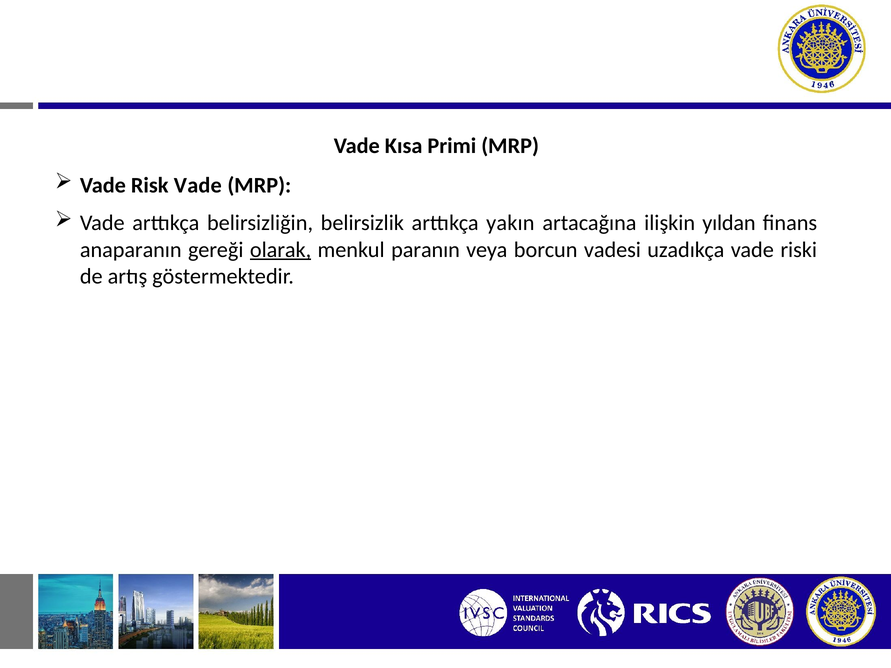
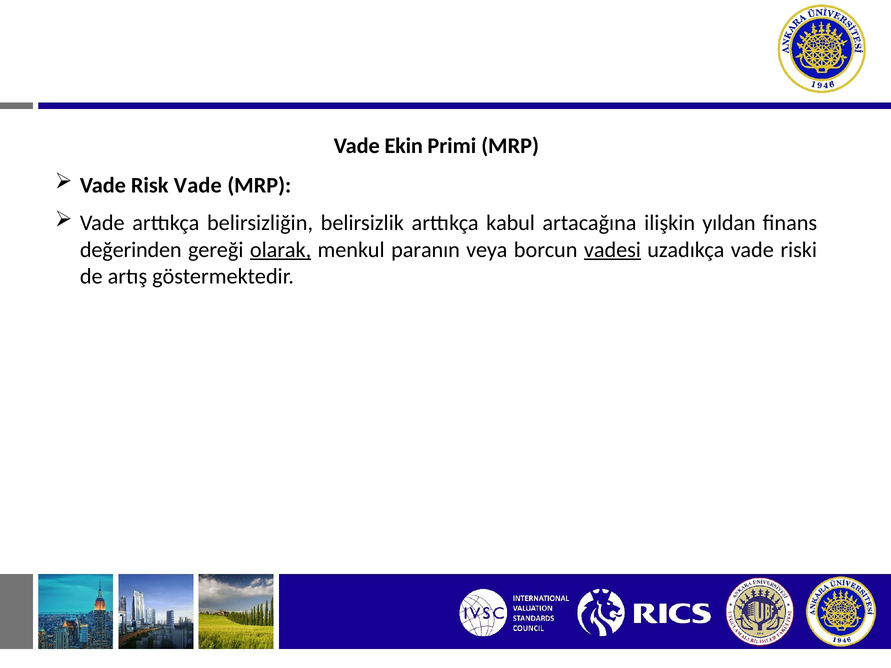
Kısa: Kısa -> Ekin
yakın: yakın -> kabul
anaparanın: anaparanın -> değerinden
vadesi underline: none -> present
